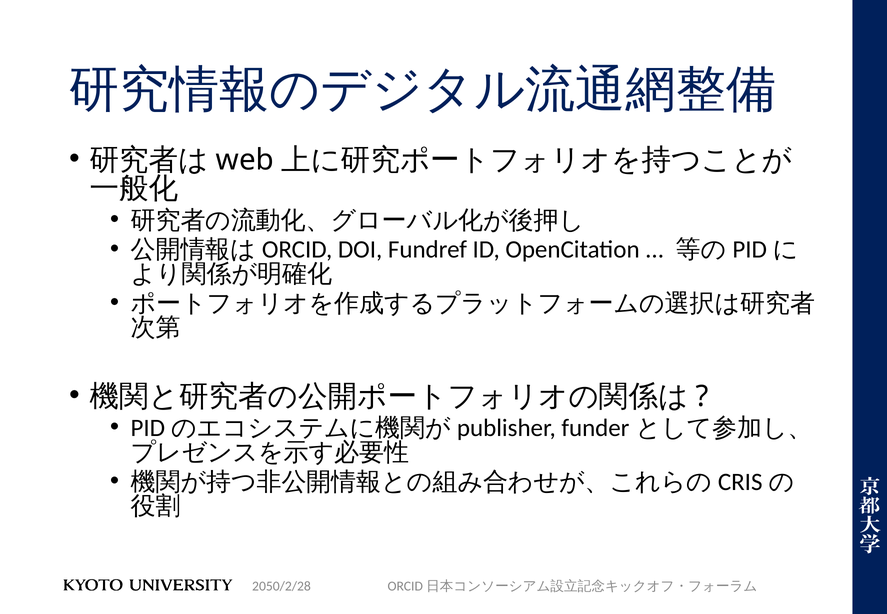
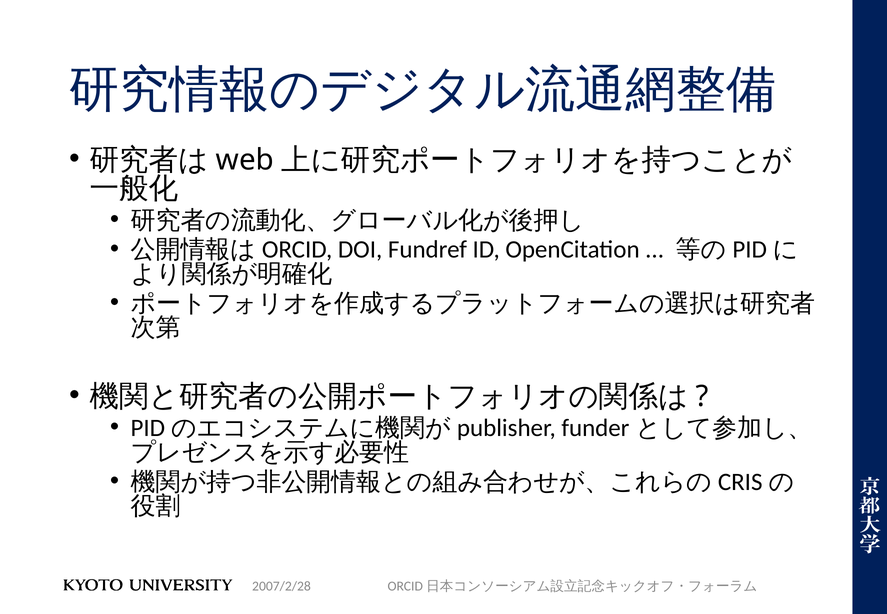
2050/2/28: 2050/2/28 -> 2007/2/28
